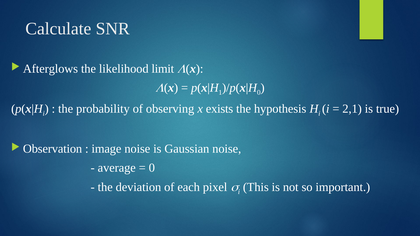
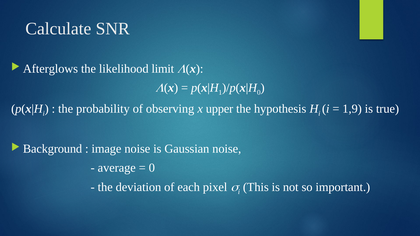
exists: exists -> upper
2,1: 2,1 -> 1,9
Observation: Observation -> Background
